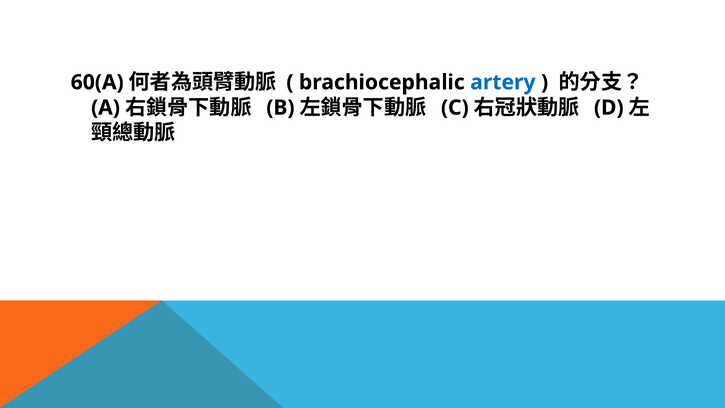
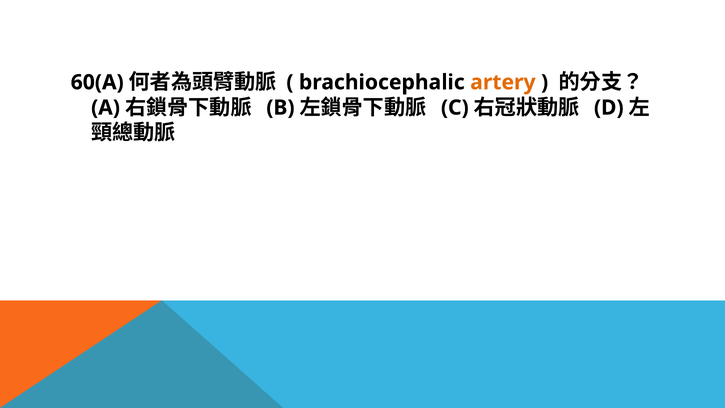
artery colour: blue -> orange
